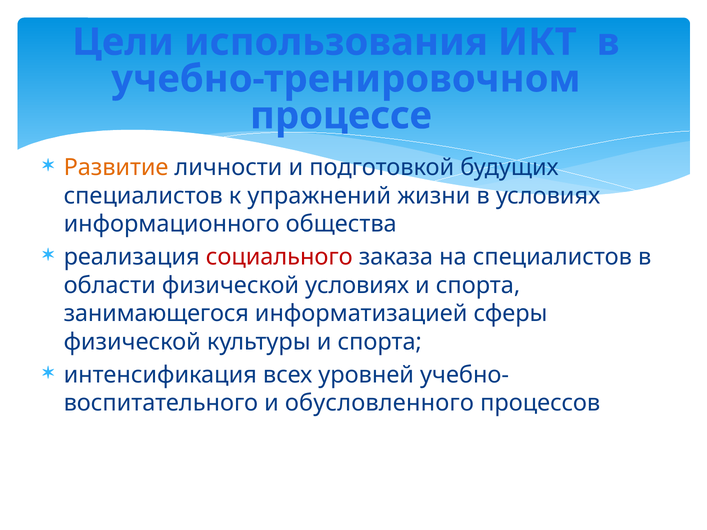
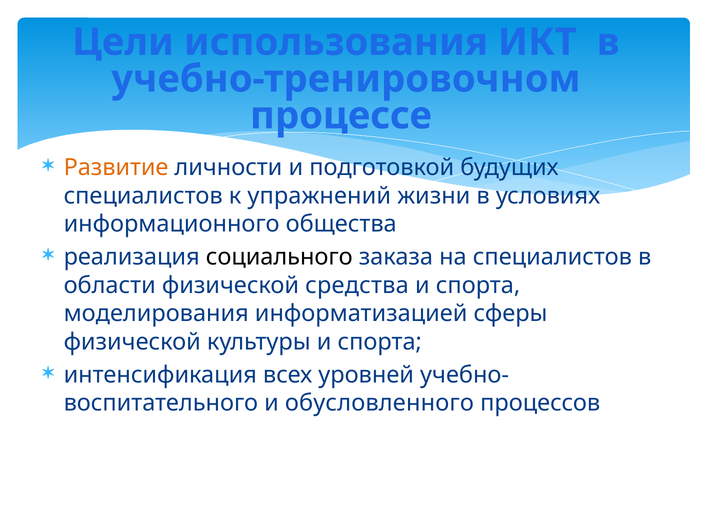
социального colour: red -> black
физической условиях: условиях -> средства
занимающегося: занимающегося -> моделирования
